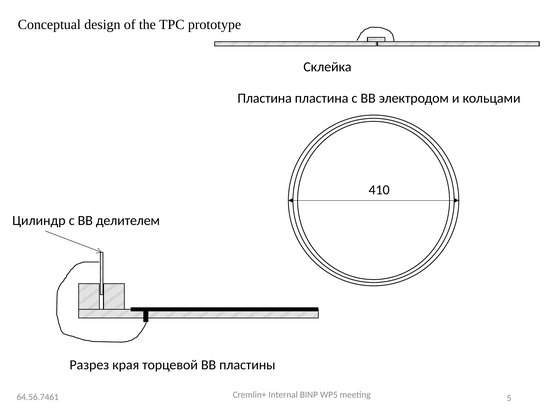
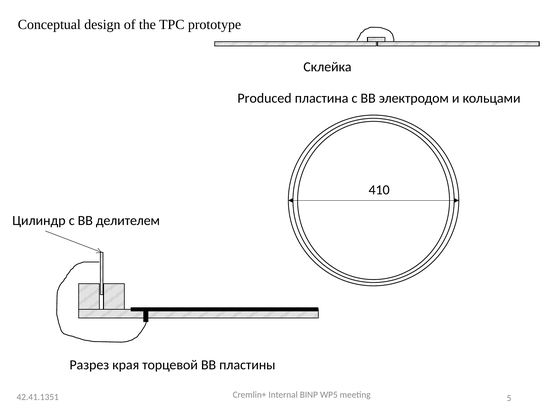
Пластина at (265, 98): Пластина -> Produced
64.56.7461: 64.56.7461 -> 42.41.1351
